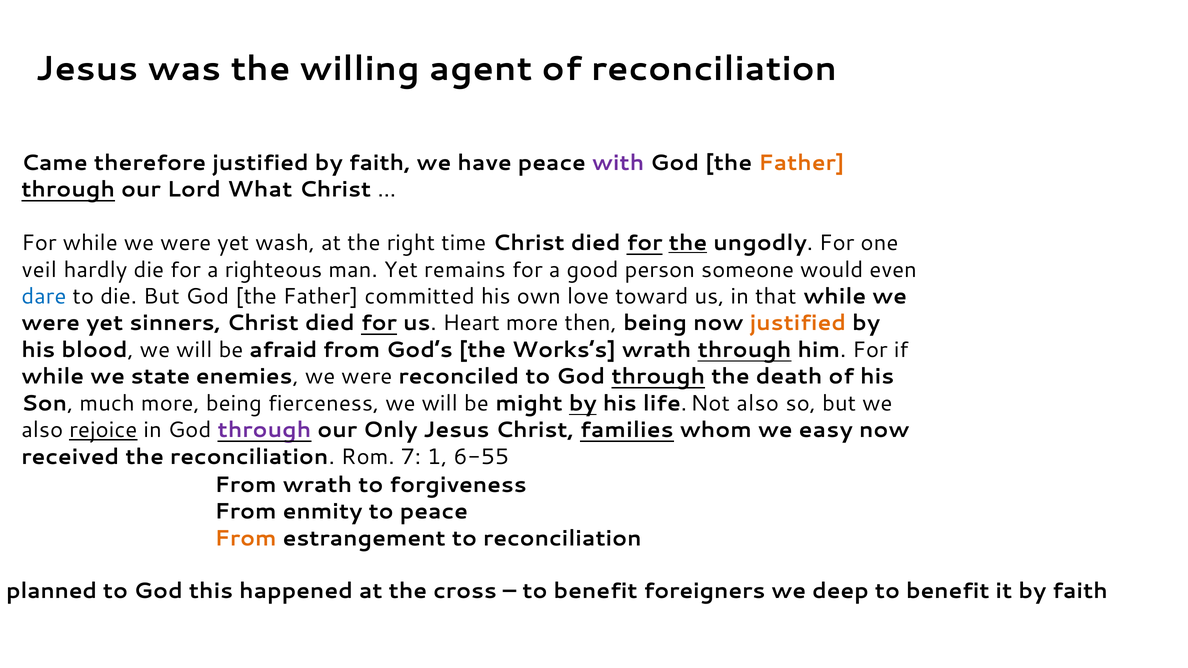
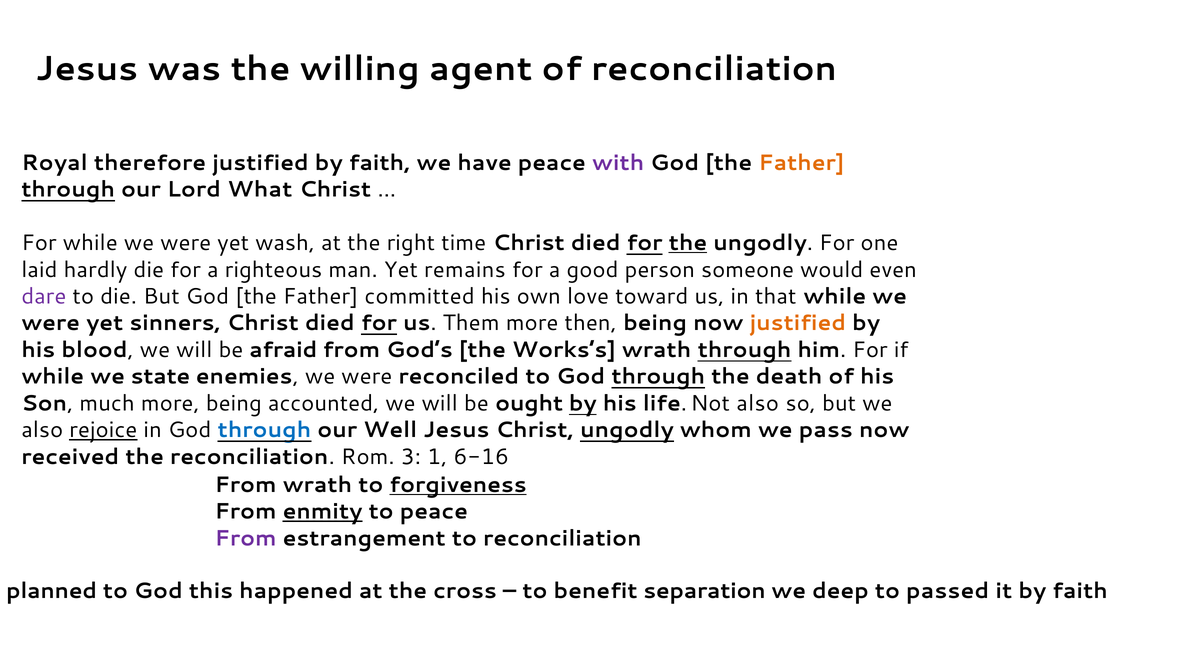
Came: Came -> Royal
veil: veil -> laid
dare colour: blue -> purple
Heart: Heart -> Them
fierceness: fierceness -> accounted
might: might -> ought
through at (264, 430) colour: purple -> blue
Only: Only -> Well
Christ families: families -> ungodly
easy: easy -> pass
7: 7 -> 3
6-55: 6-55 -> 6-16
forgiveness underline: none -> present
enmity underline: none -> present
From at (246, 539) colour: orange -> purple
foreigners: foreigners -> separation
benefit at (948, 591): benefit -> passed
